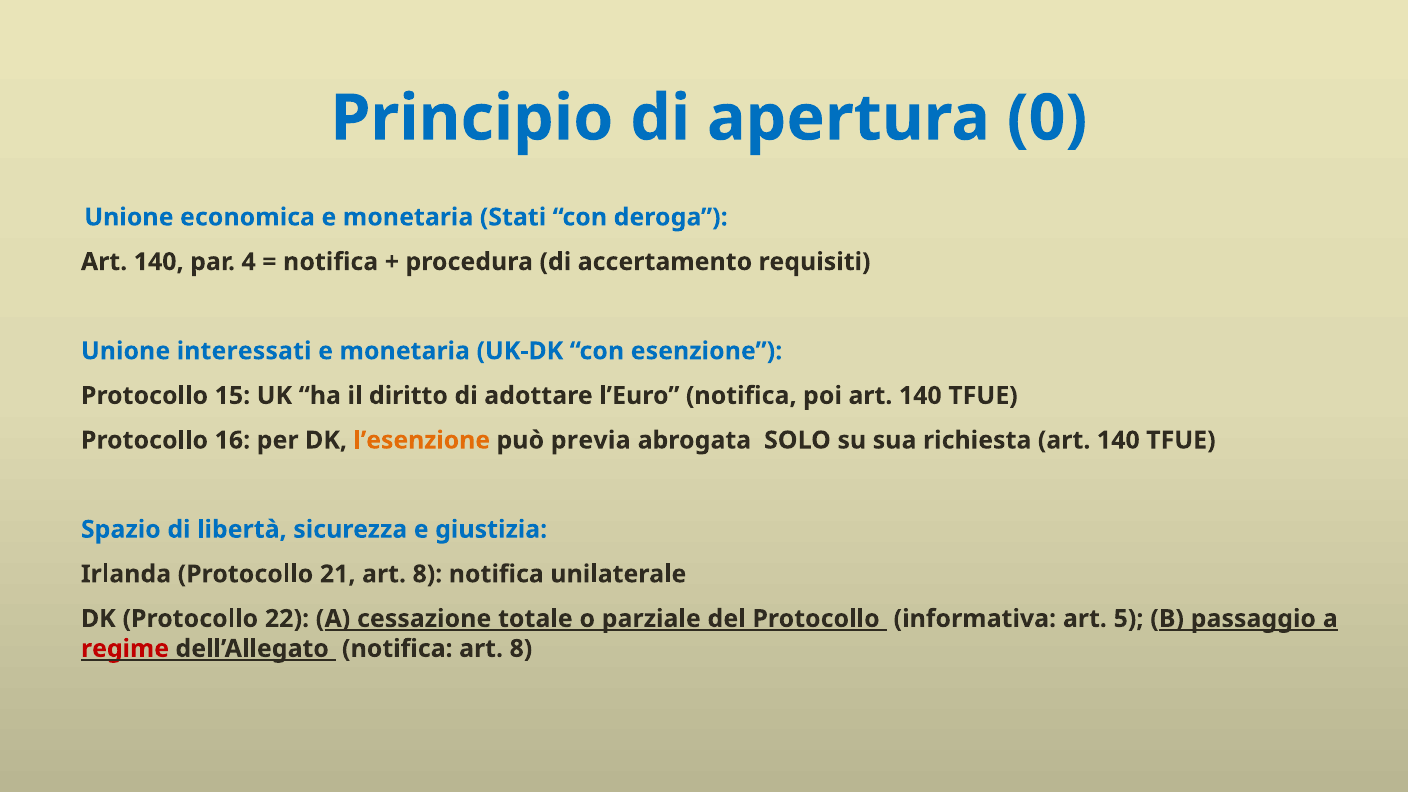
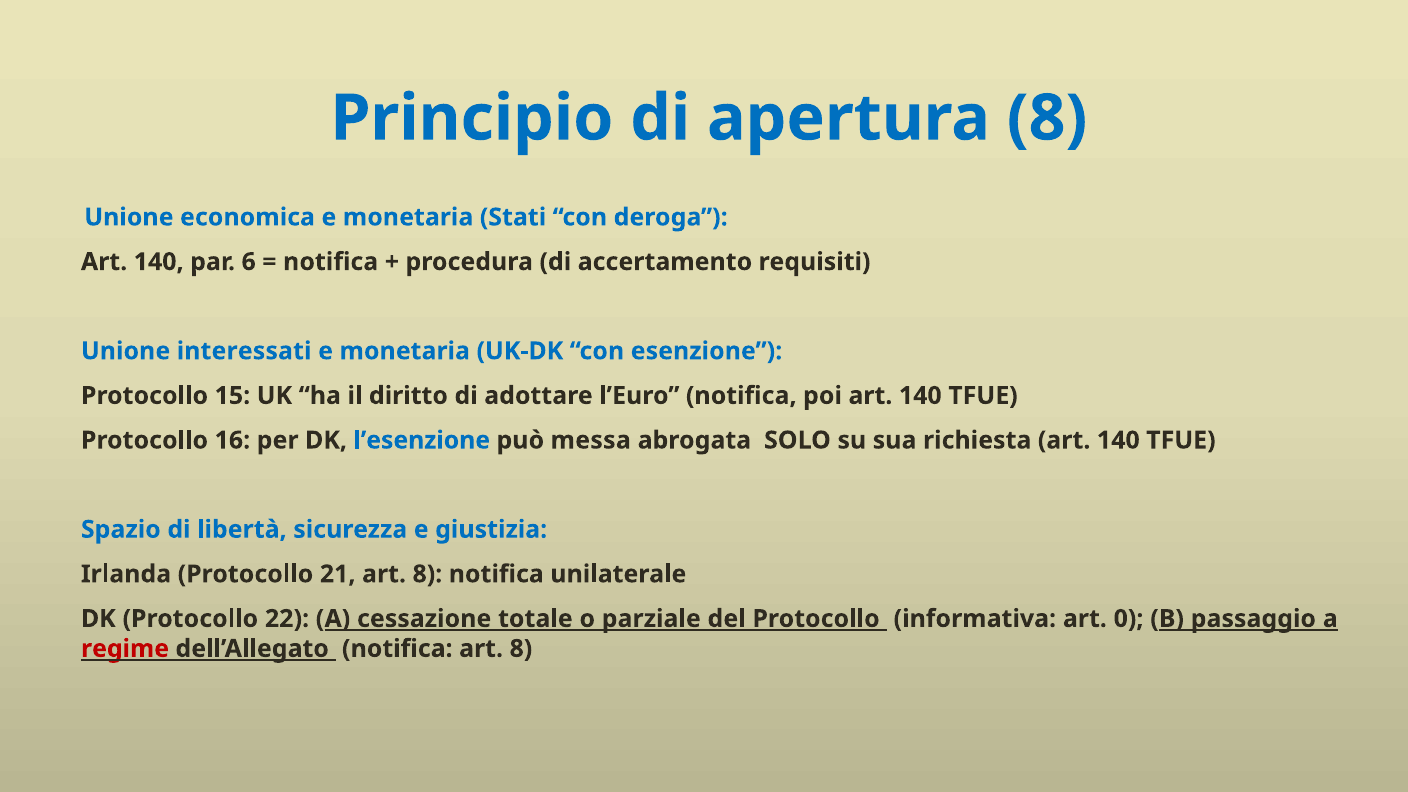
apertura 0: 0 -> 8
4: 4 -> 6
l’esenzione colour: orange -> blue
previa: previa -> messa
5: 5 -> 0
